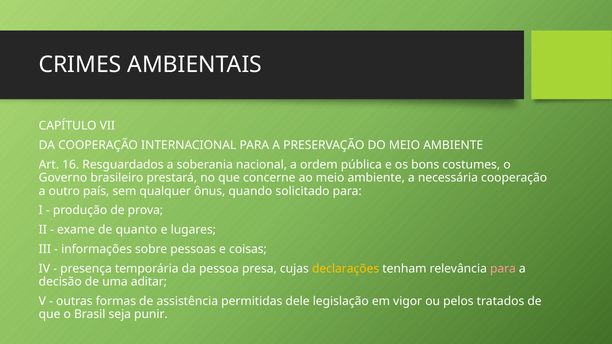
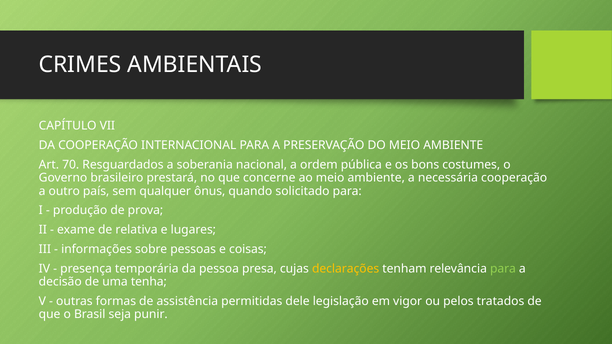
16: 16 -> 70
quanto: quanto -> relativa
para at (503, 269) colour: pink -> light green
aditar: aditar -> tenha
